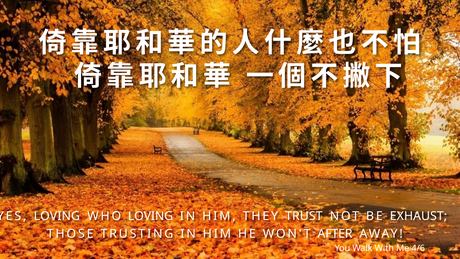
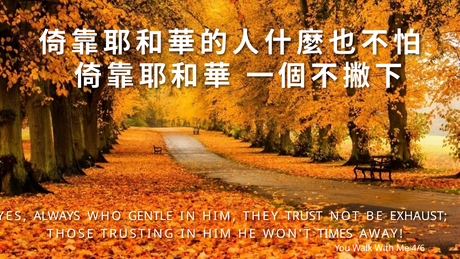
LOVING at (57, 216): LOVING -> ALWAYS
WHO LOVING: LOVING -> GENTLE
AFTER: AFTER -> TIMES
